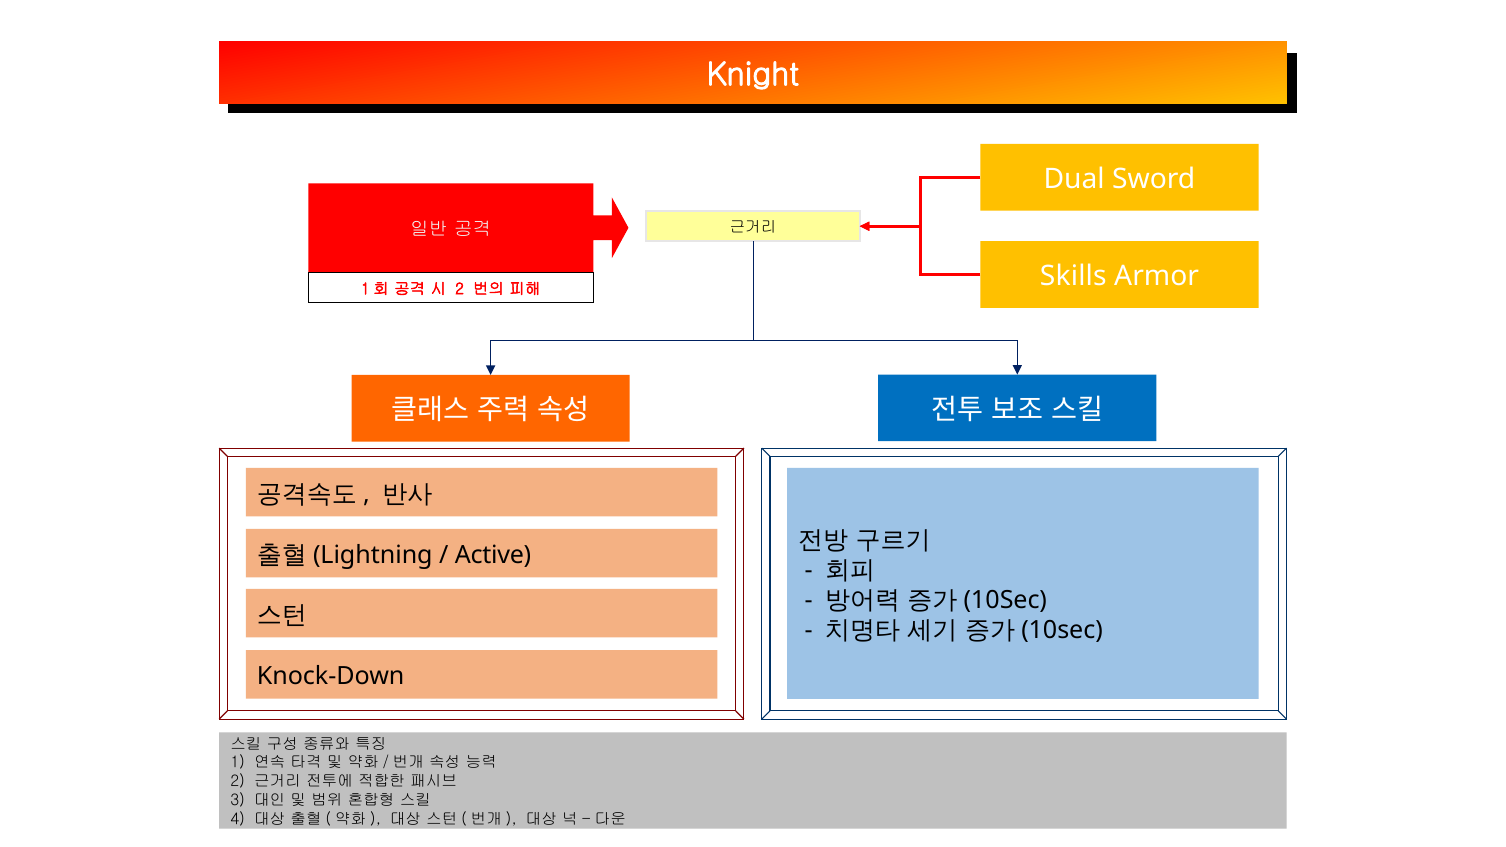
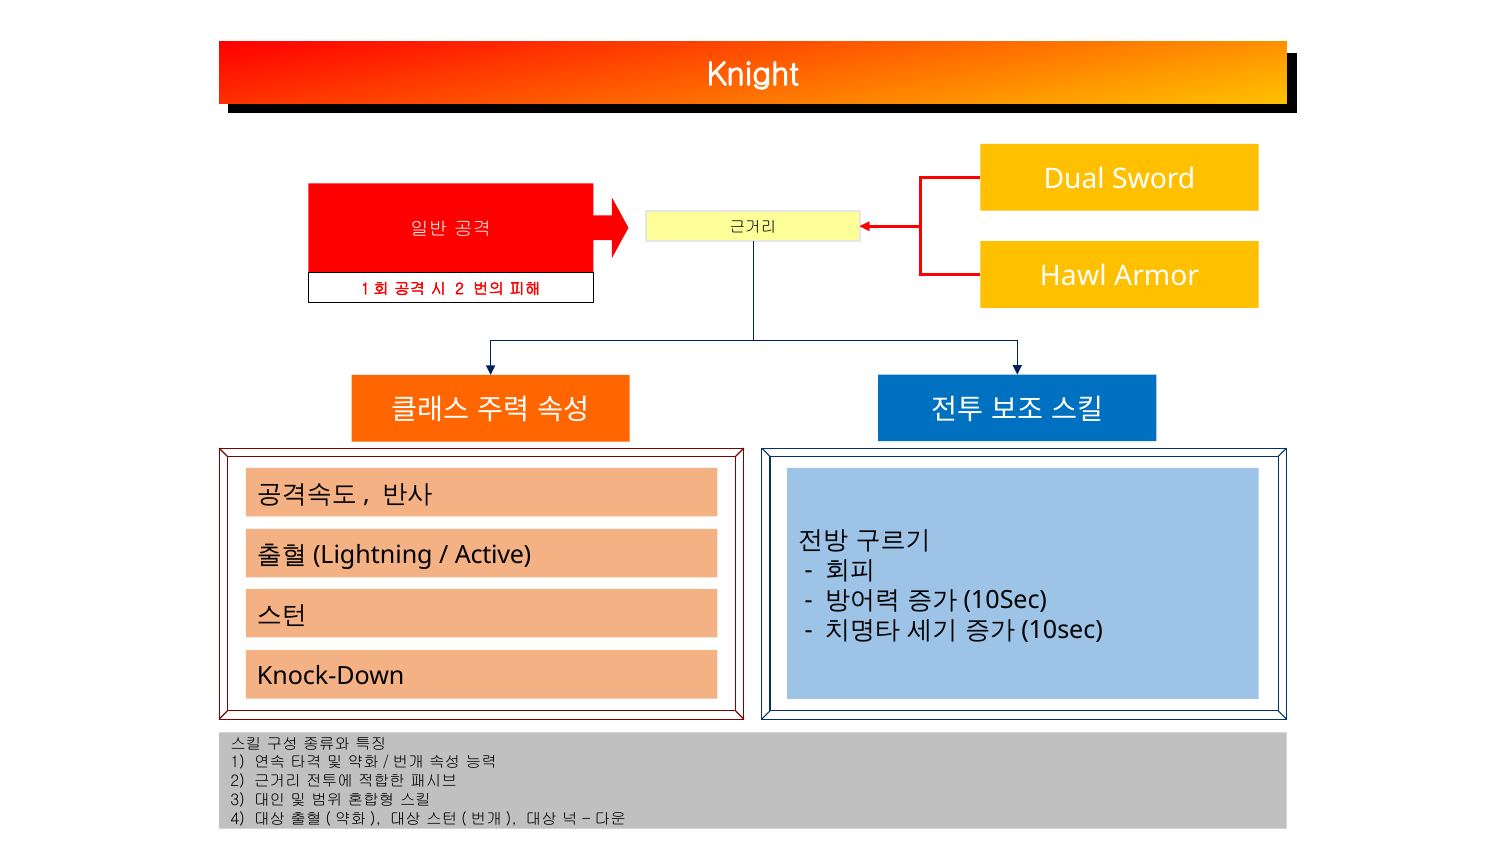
Skills: Skills -> Hawl
